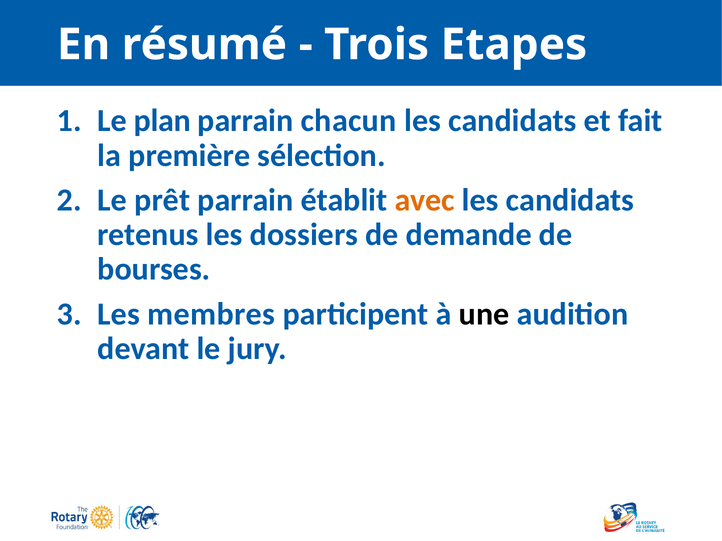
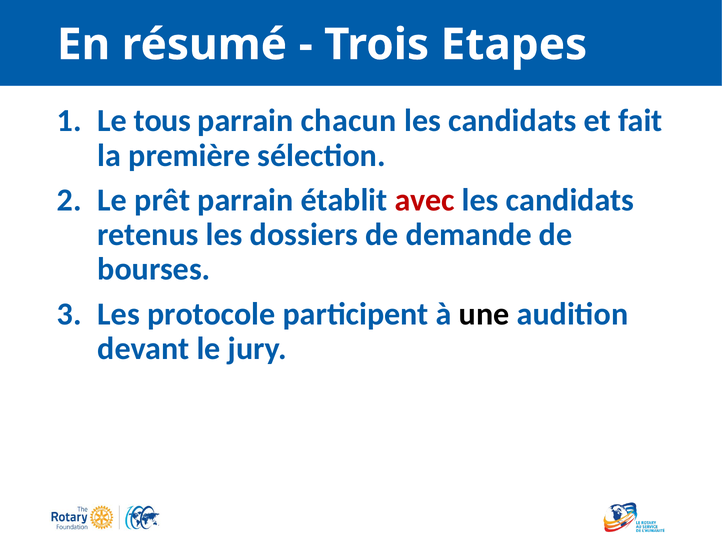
plan: plan -> tous
avec colour: orange -> red
membres: membres -> protocole
